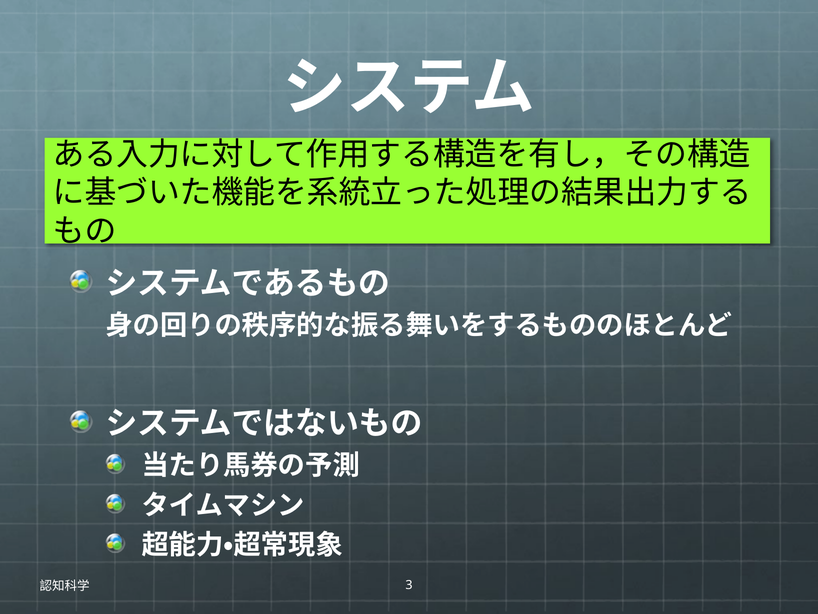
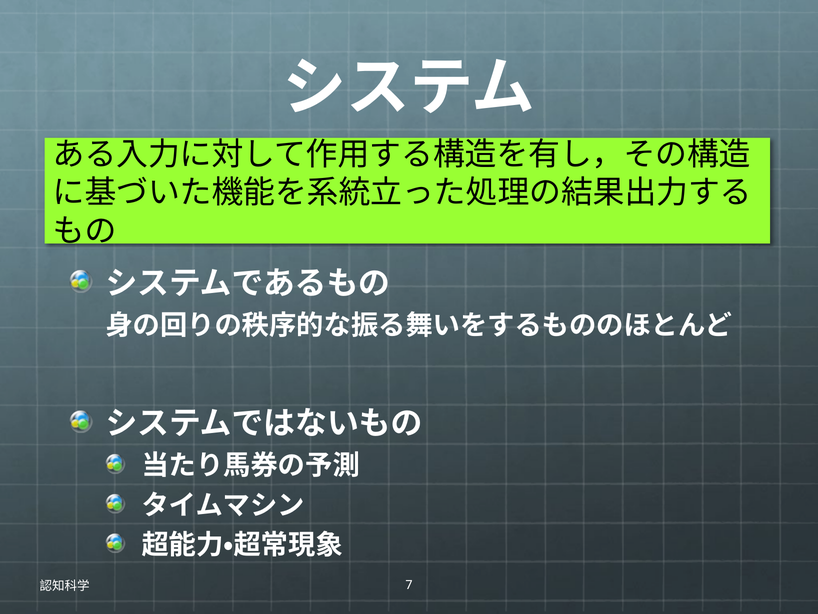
3: 3 -> 7
